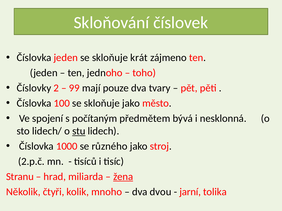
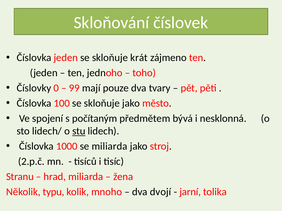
2: 2 -> 0
se různého: různého -> miliarda
žena underline: present -> none
čtyři: čtyři -> typu
dvou: dvou -> dvojí
